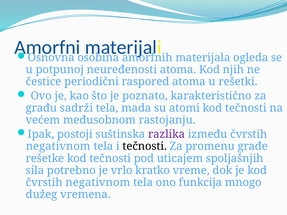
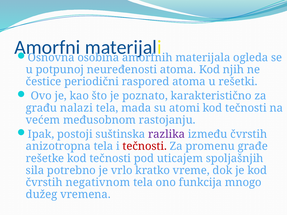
sadrži: sadrži -> nalazi
negativnom at (58, 146): negativnom -> anizotropna
tečnosti at (145, 146) colour: black -> red
